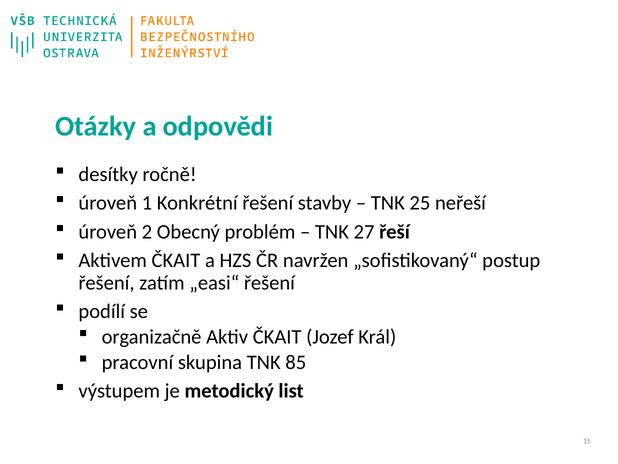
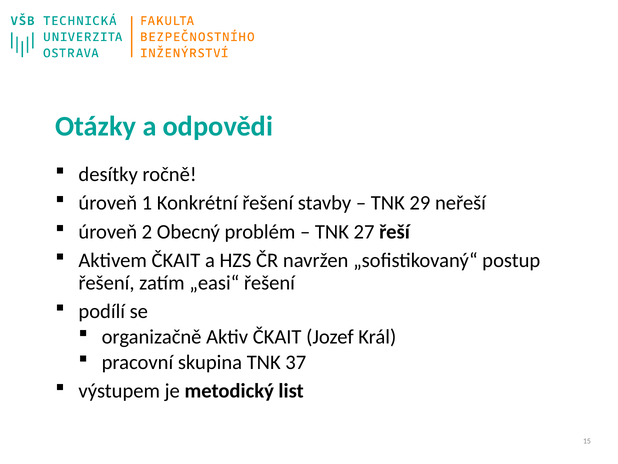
25: 25 -> 29
85: 85 -> 37
